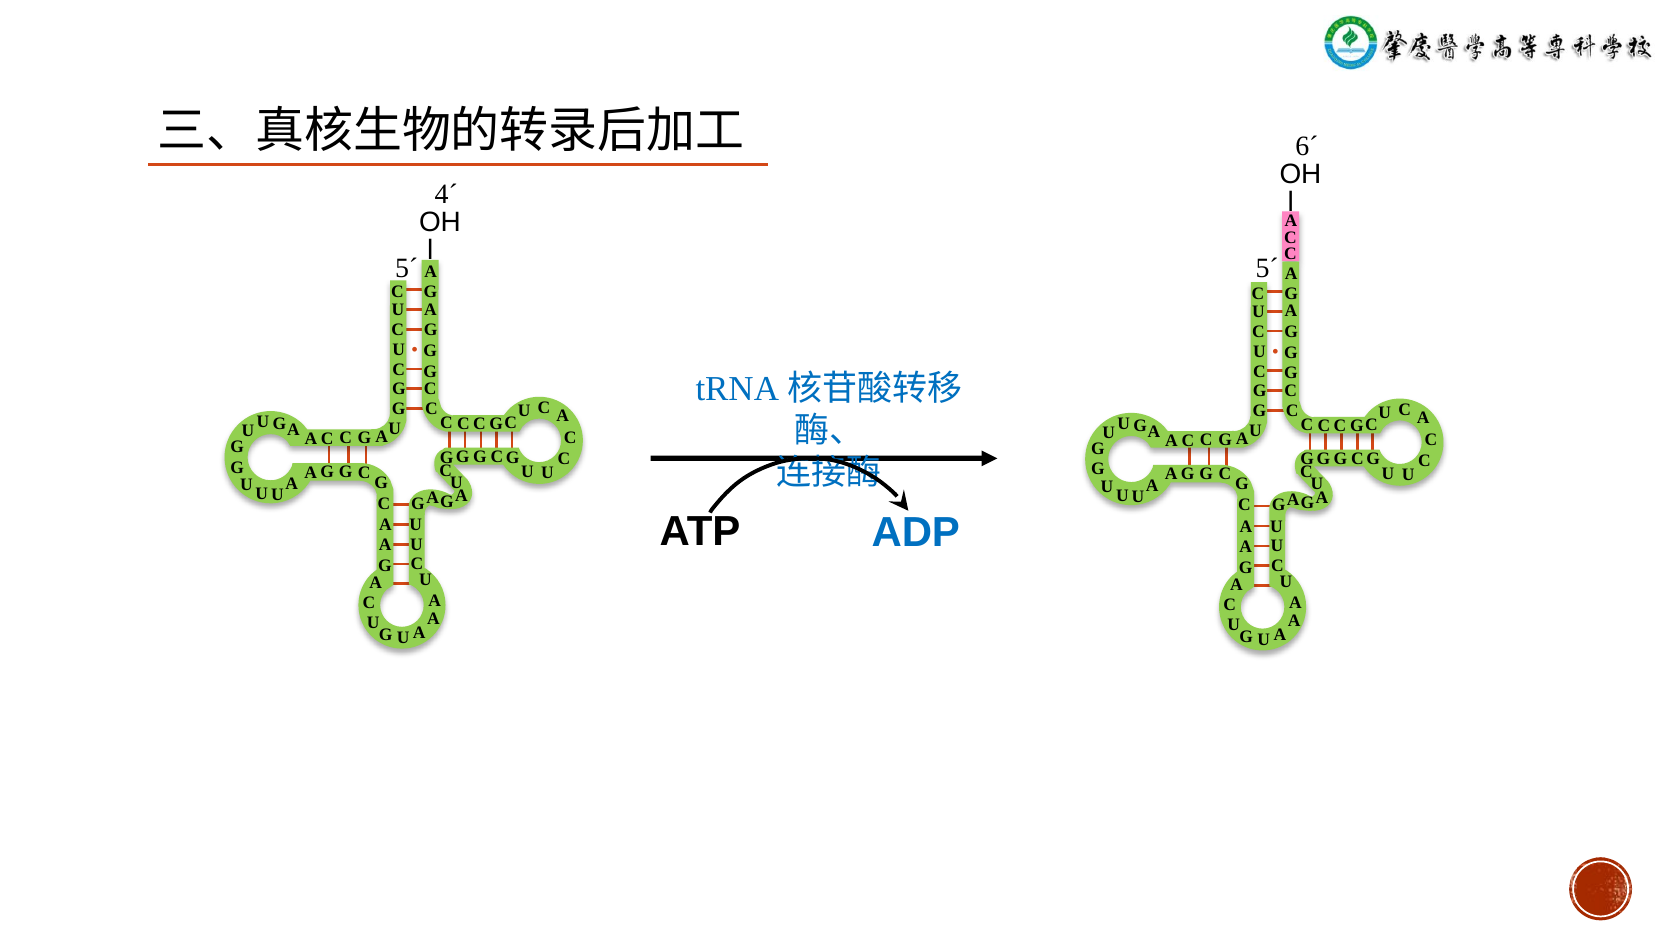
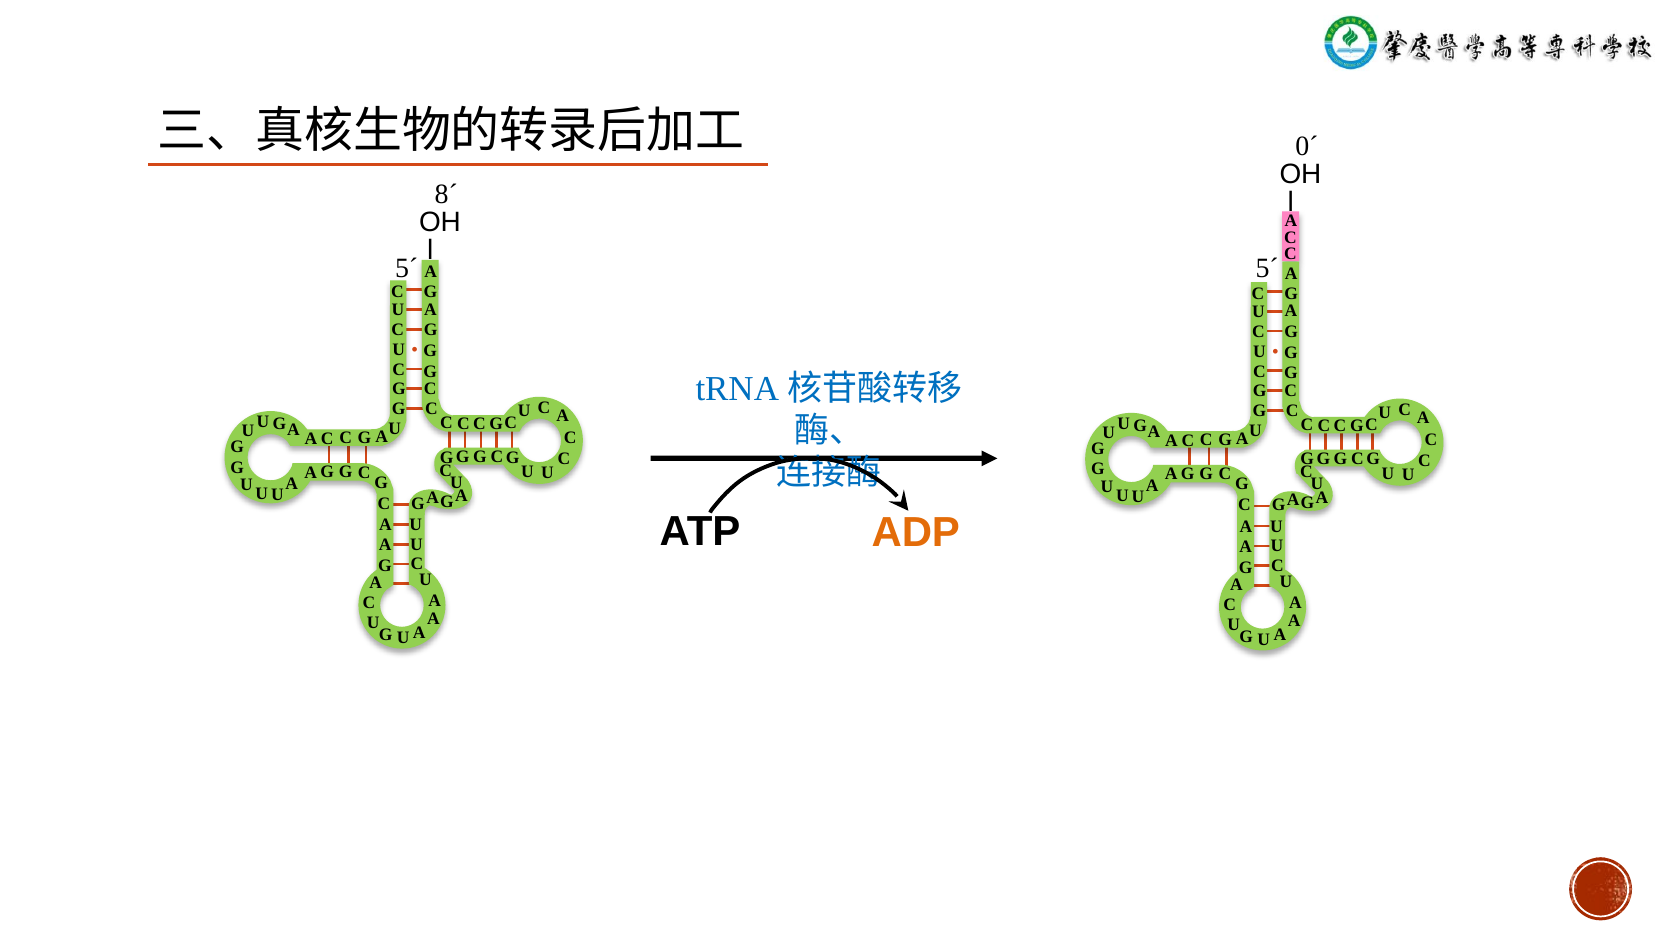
6´: 6´ -> 0´
4´: 4´ -> 8´
ADP colour: blue -> orange
